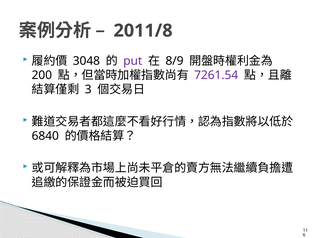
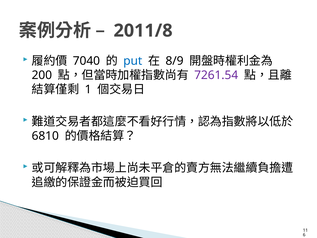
3048: 3048 -> 7040
put colour: purple -> blue
3: 3 -> 1
6840: 6840 -> 6810
